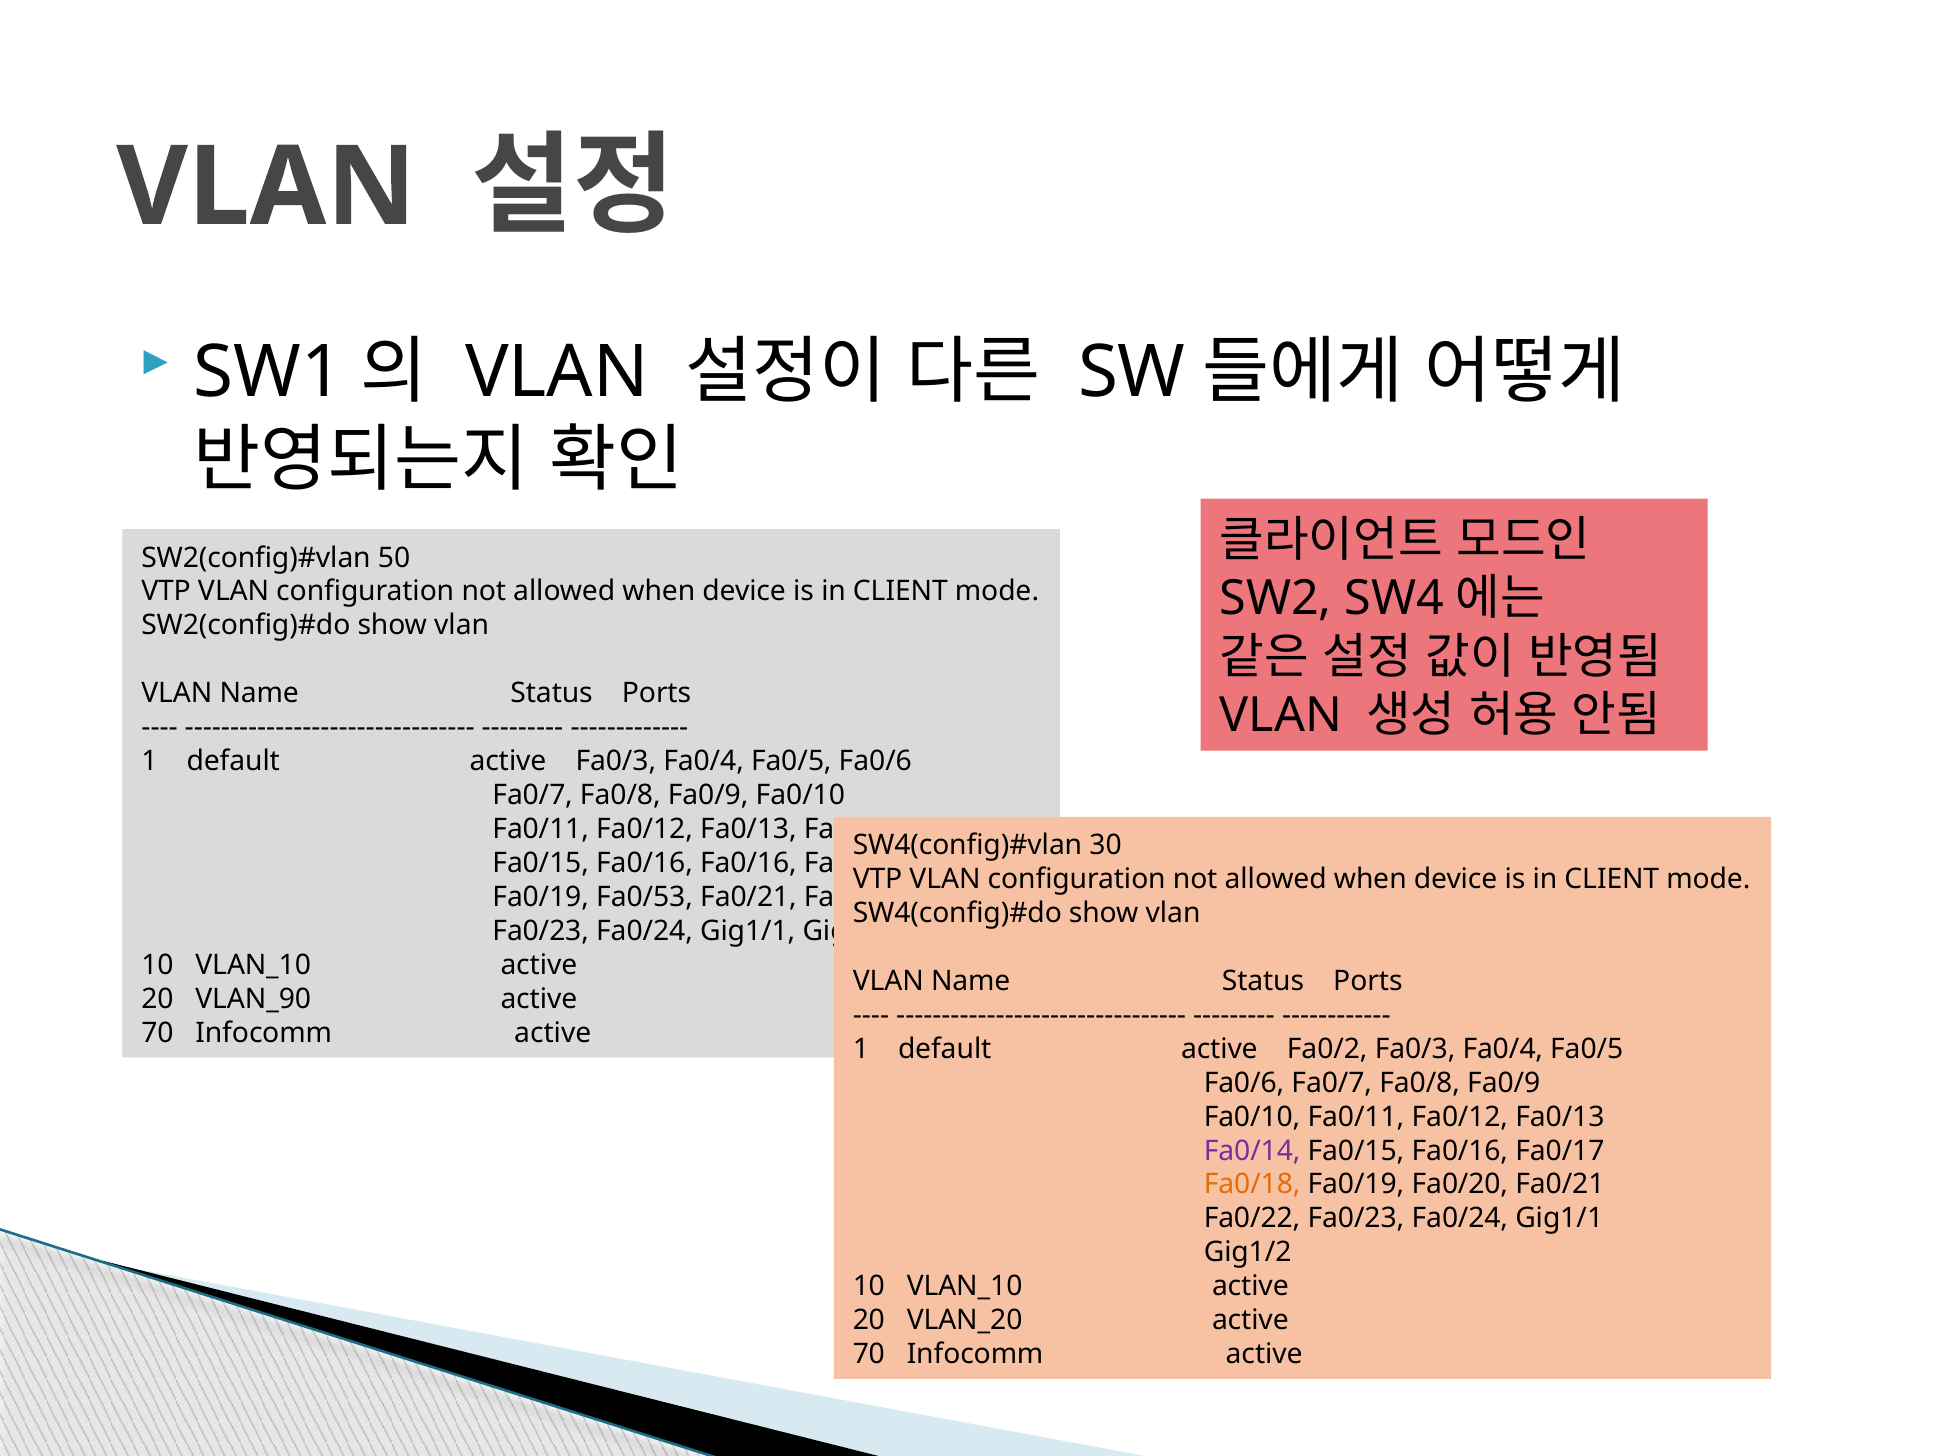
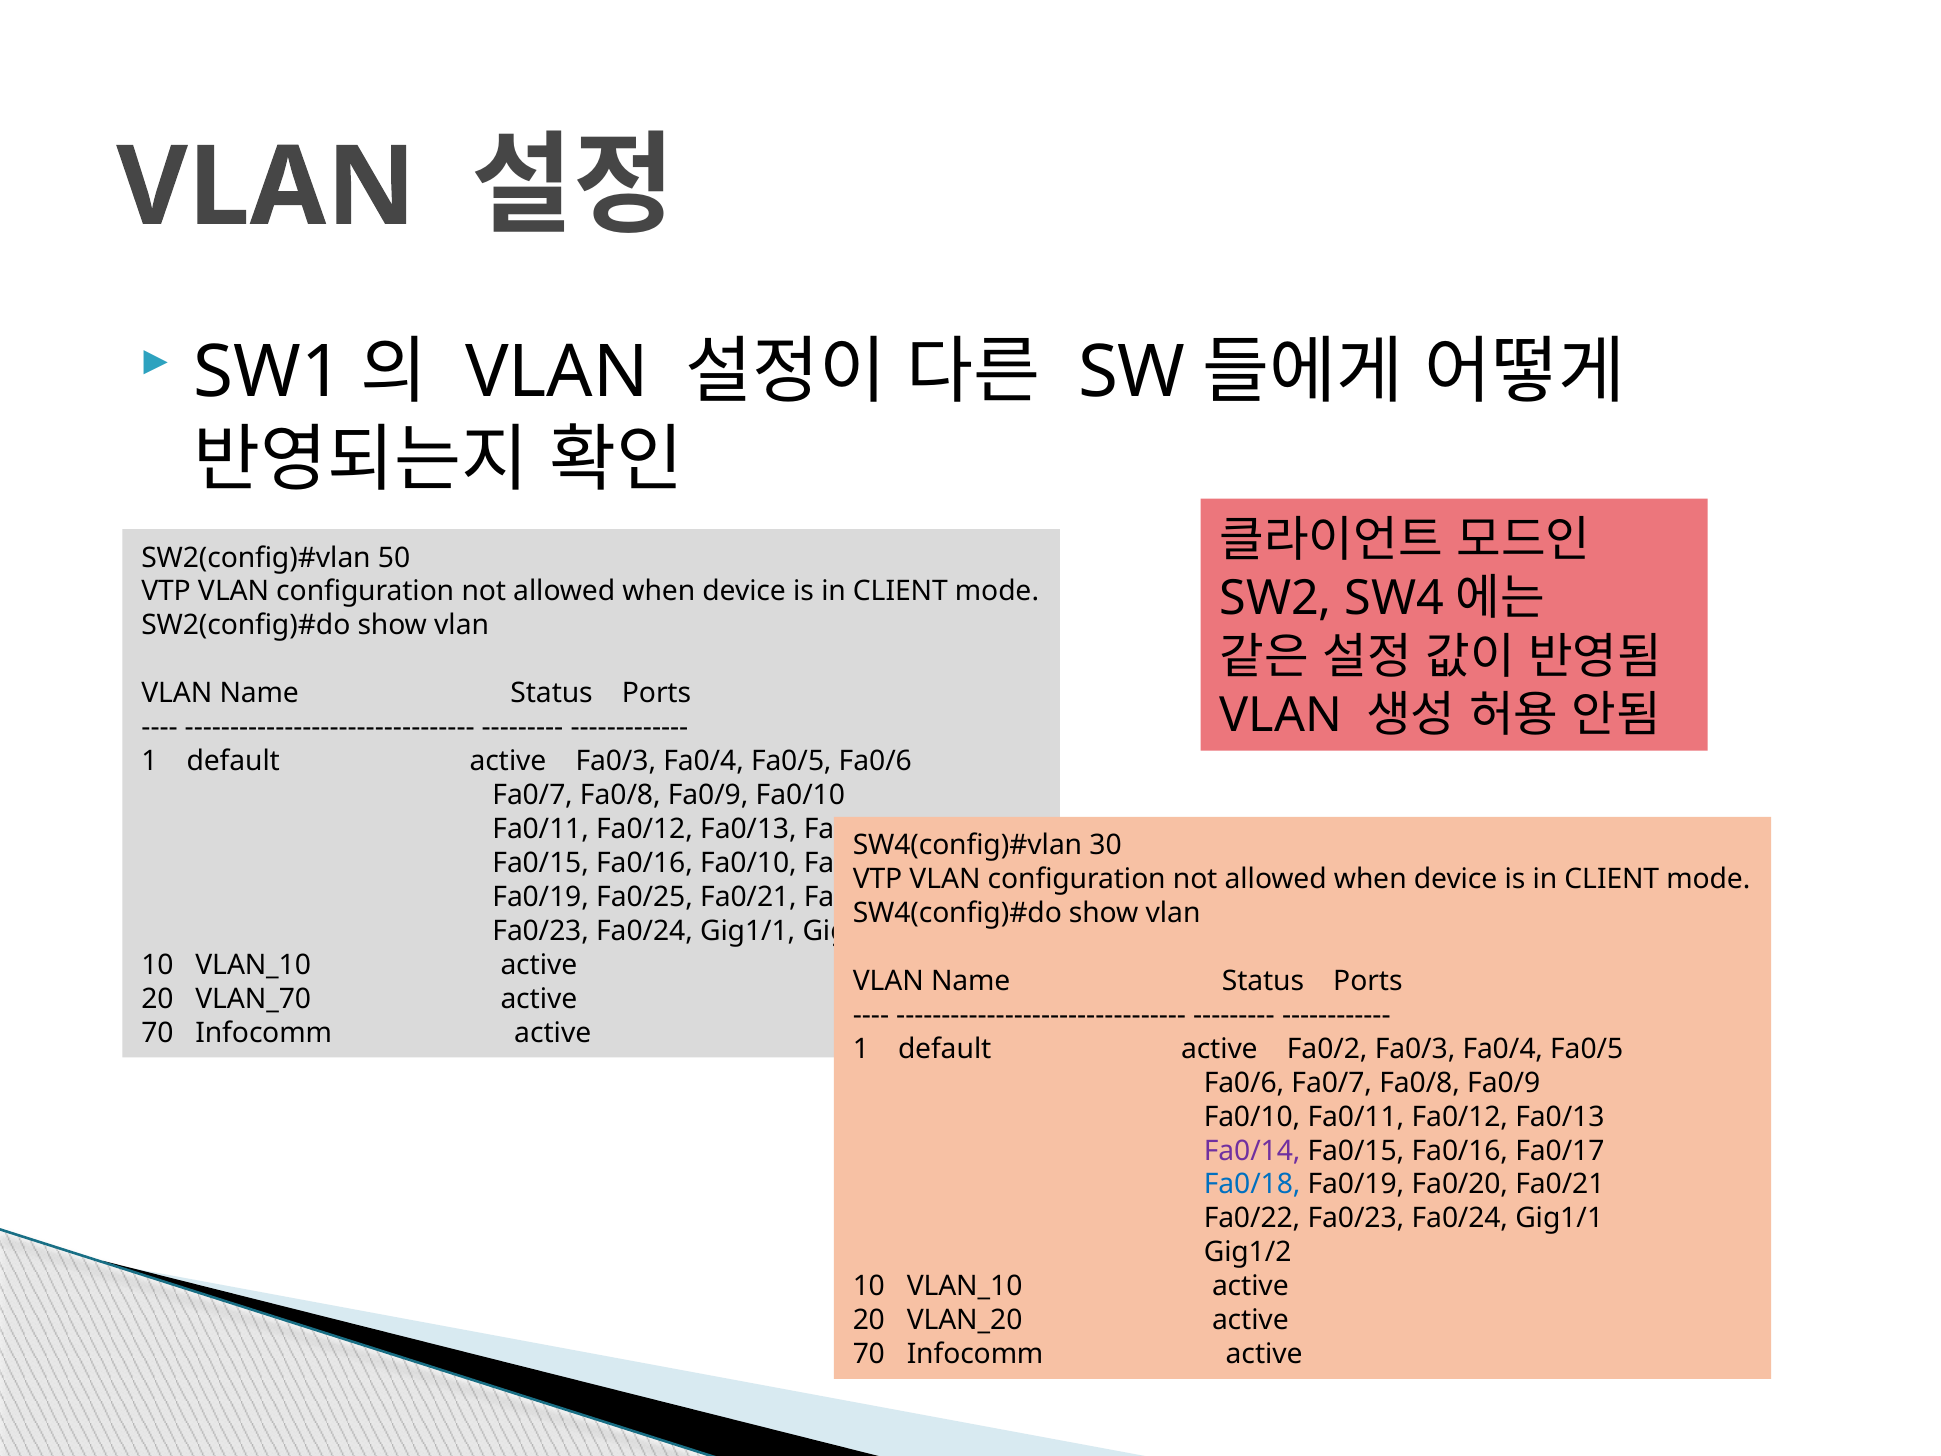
Fa0/16 Fa0/16: Fa0/16 -> Fa0/10
Fa0/53: Fa0/53 -> Fa0/25
VLAN_90: VLAN_90 -> VLAN_70
Fa0/18 at (1252, 1184) colour: orange -> blue
